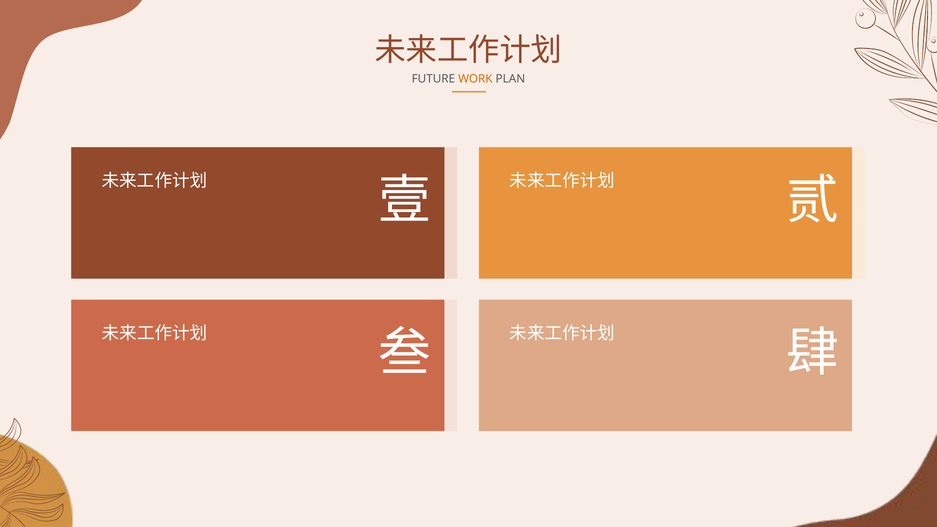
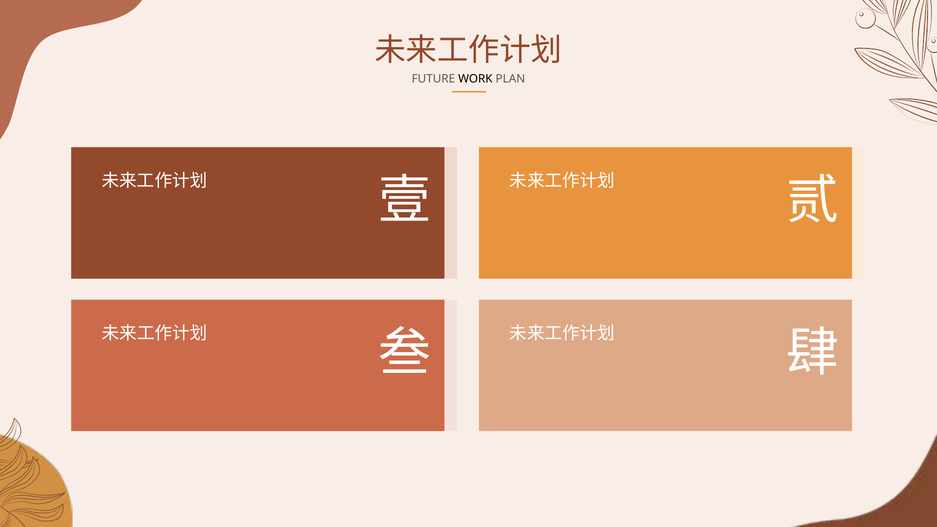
WORK colour: orange -> black
